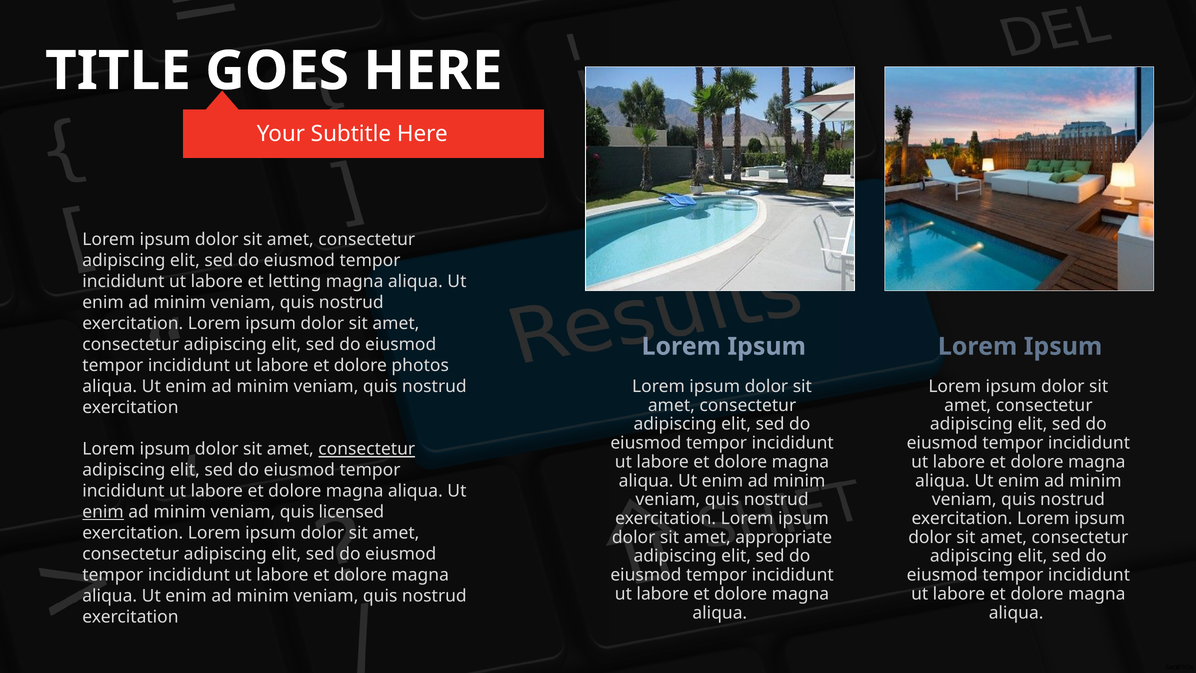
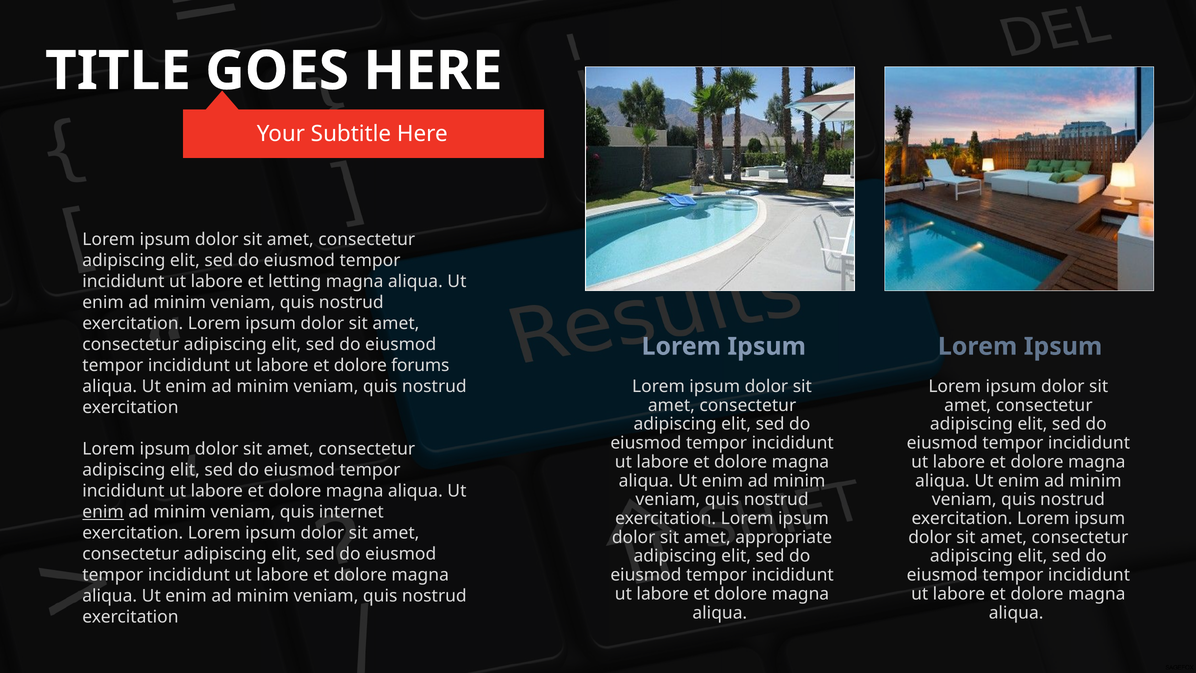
photos: photos -> forums
consectetur at (367, 449) underline: present -> none
licensed: licensed -> internet
